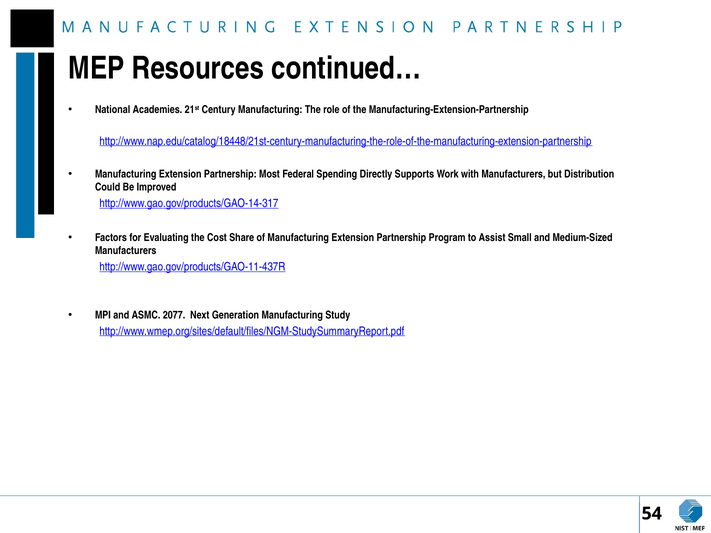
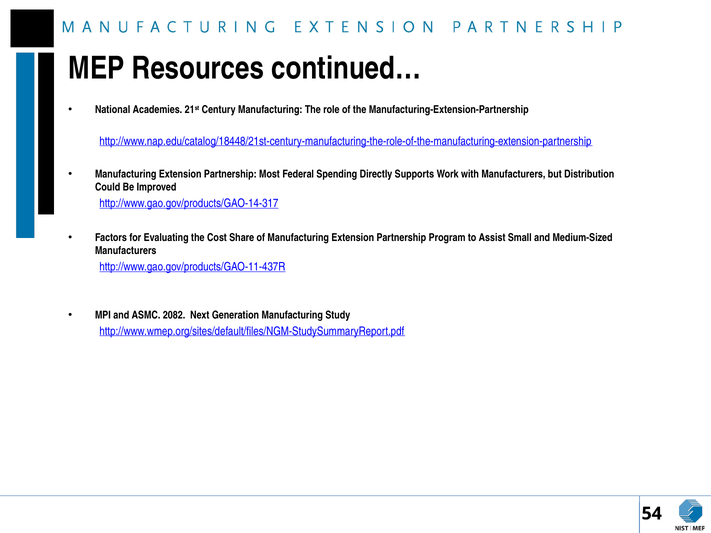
2077: 2077 -> 2082
